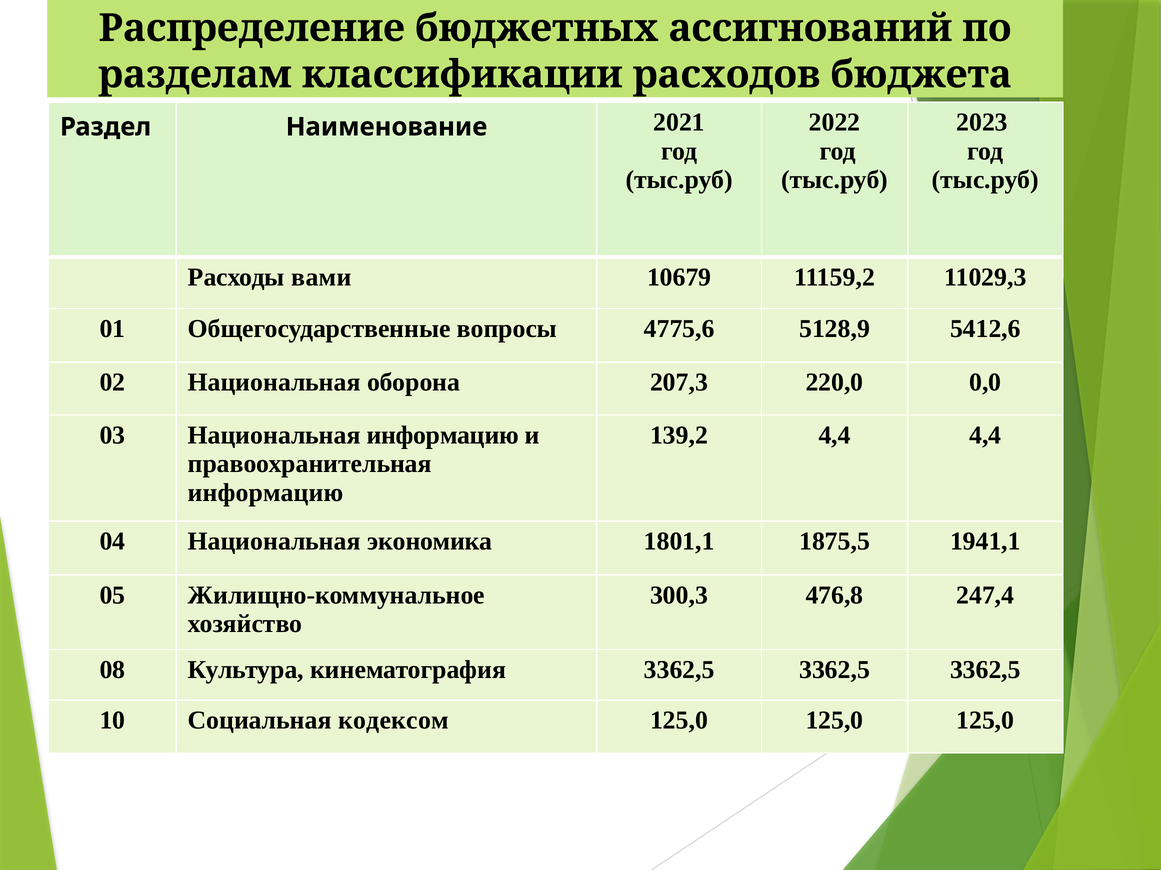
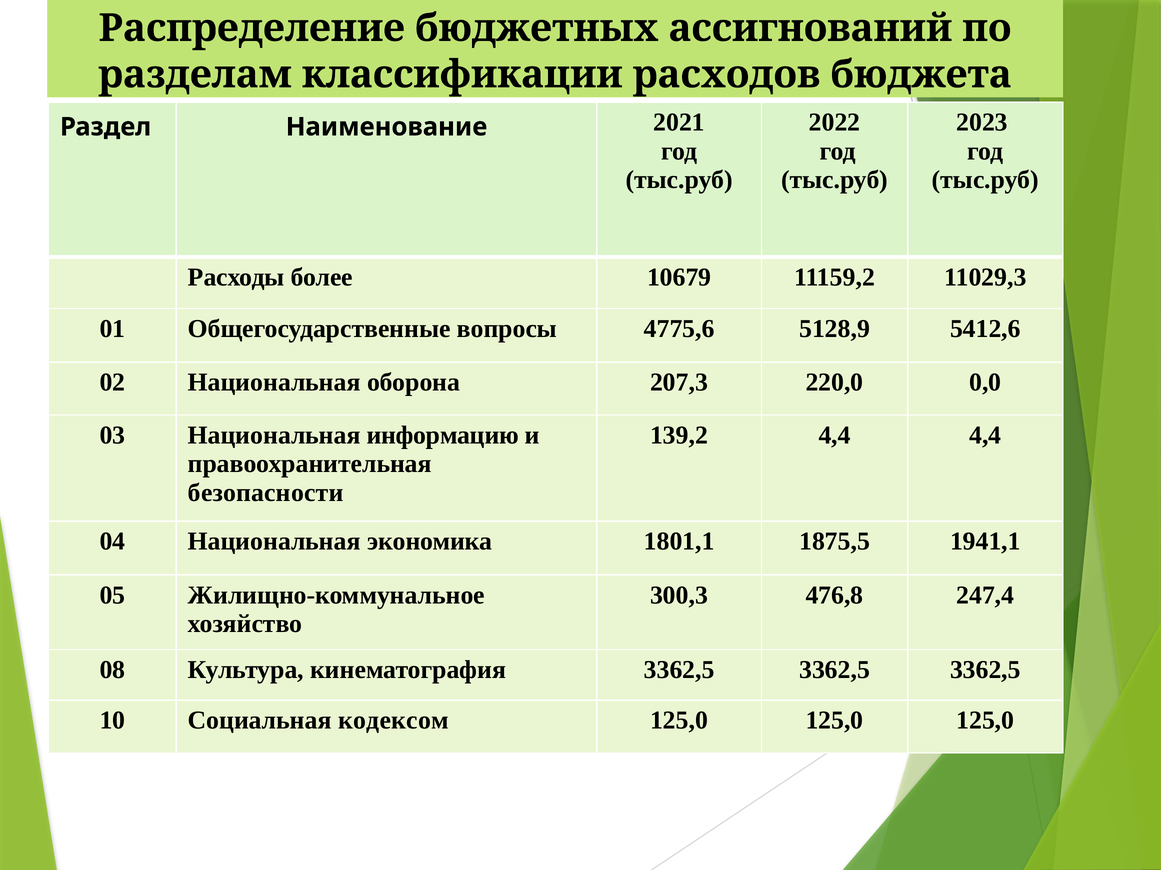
вами: вами -> более
информацию at (266, 493): информацию -> безопасности
